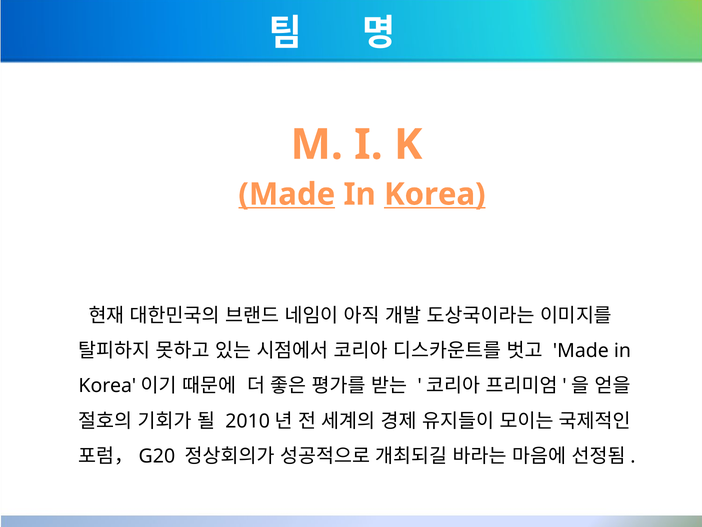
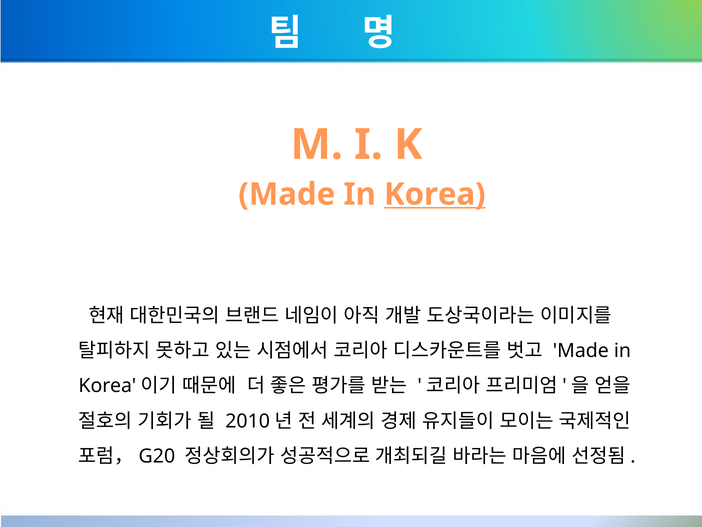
Made at (287, 194) underline: present -> none
